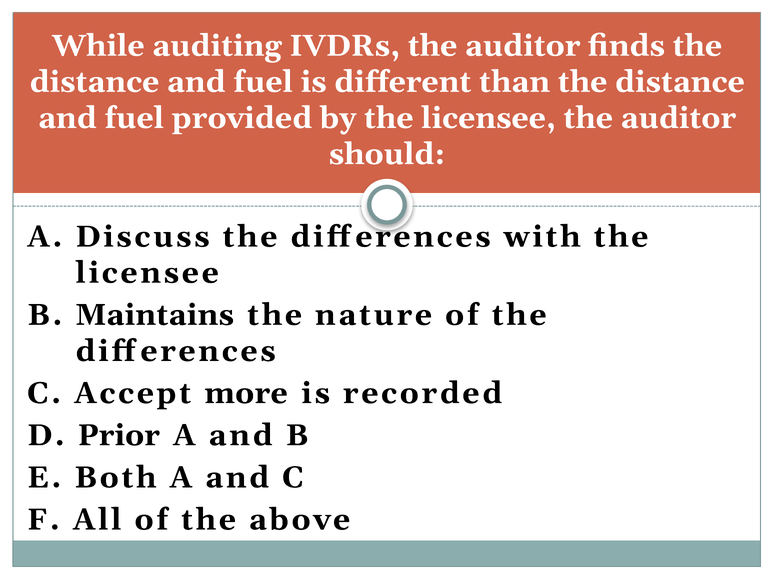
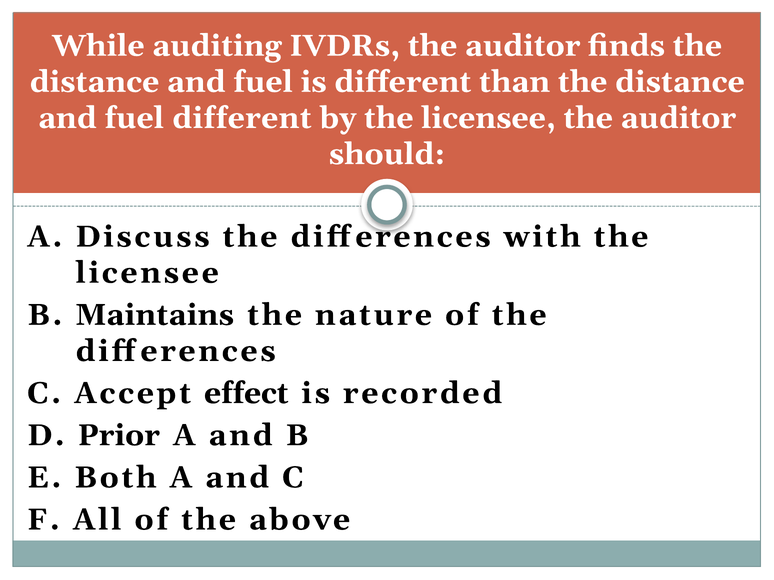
fuel provided: provided -> different
more: more -> effect
